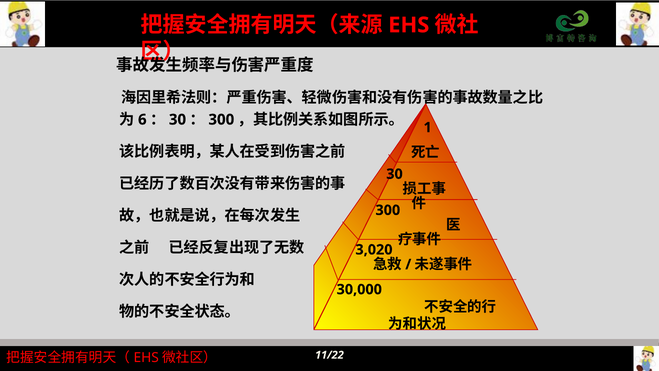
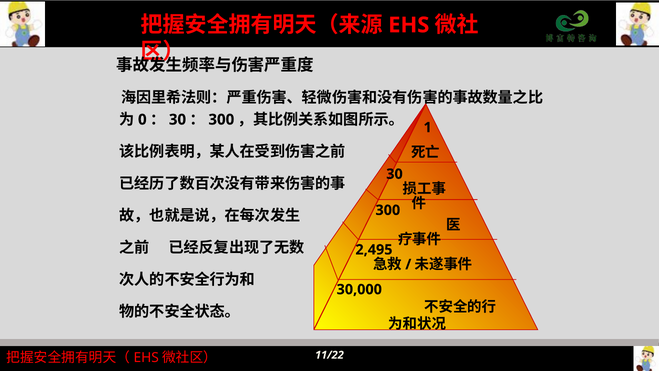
6: 6 -> 0
3,020: 3,020 -> 2,495
